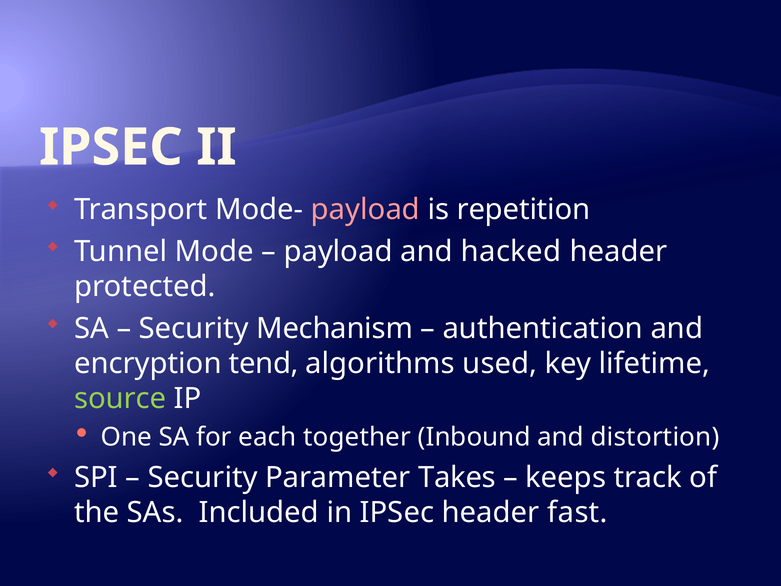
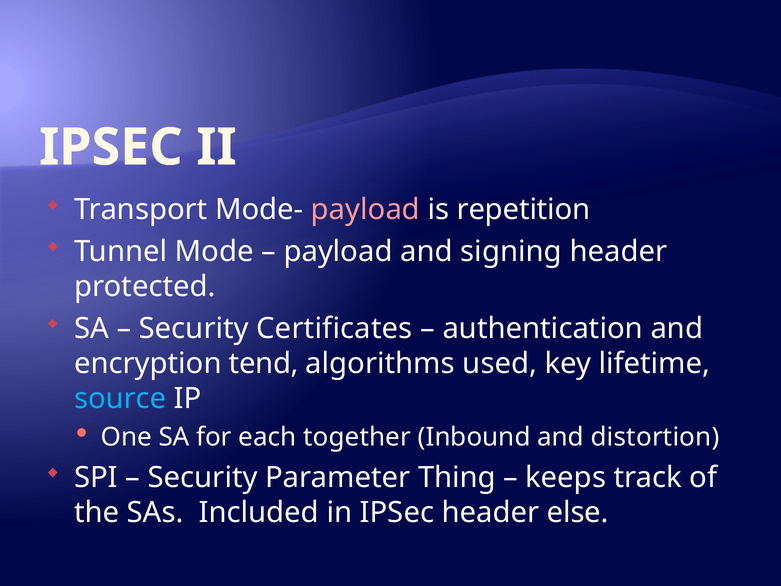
hacked: hacked -> signing
Mechanism: Mechanism -> Certificates
source colour: light green -> light blue
Takes: Takes -> Thing
fast: fast -> else
